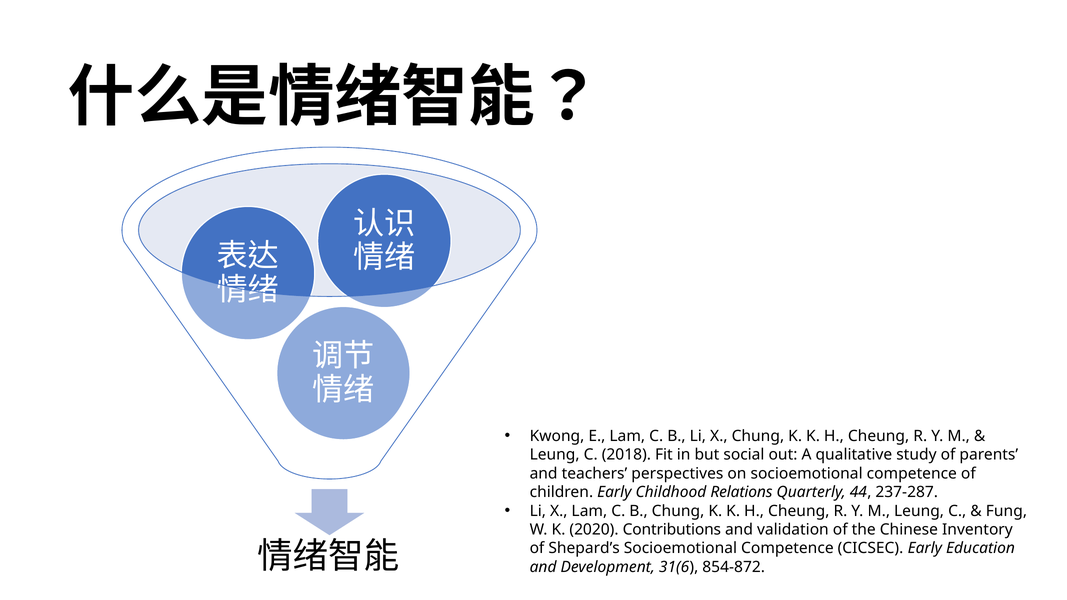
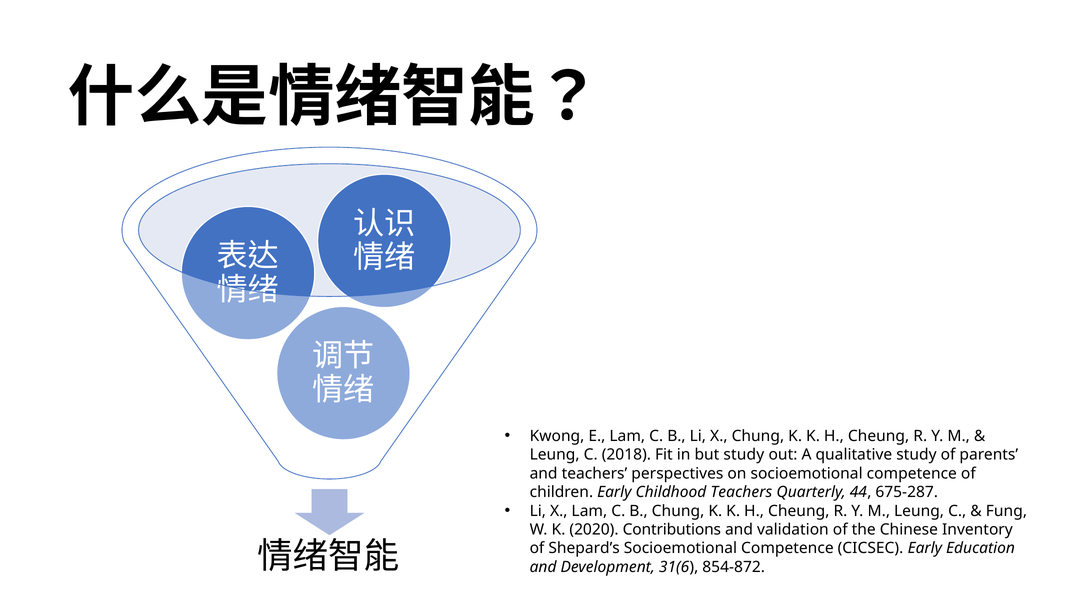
but social: social -> study
Childhood Relations: Relations -> Teachers
237-287: 237-287 -> 675-287
